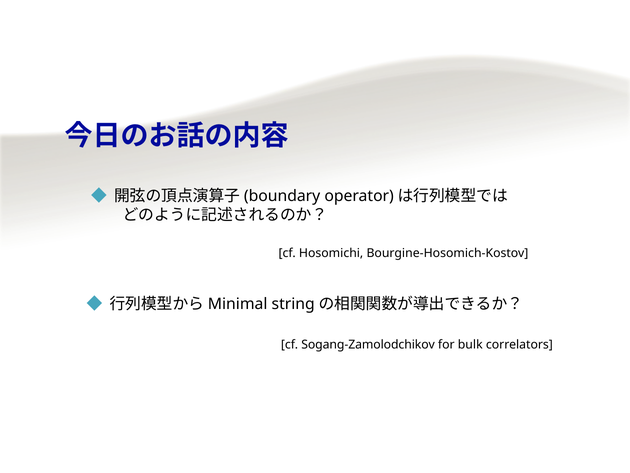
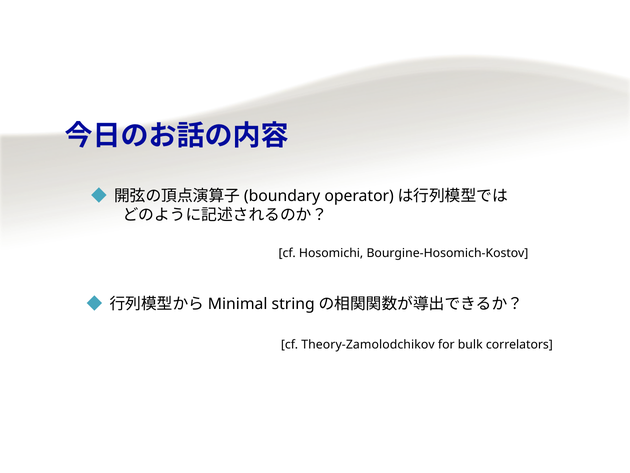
Sogang-Zamolodchikov: Sogang-Zamolodchikov -> Theory-Zamolodchikov
